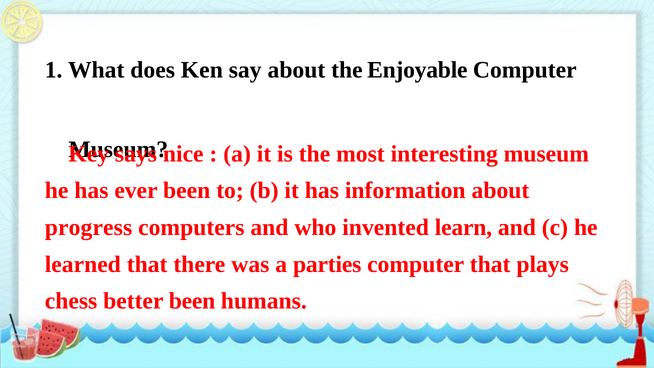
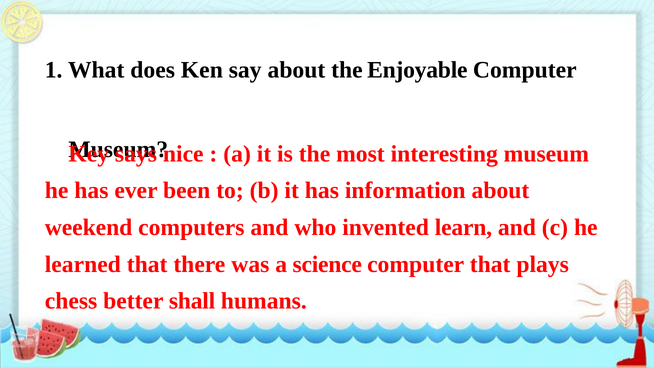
progress: progress -> weekend
parties: parties -> science
better been: been -> shall
